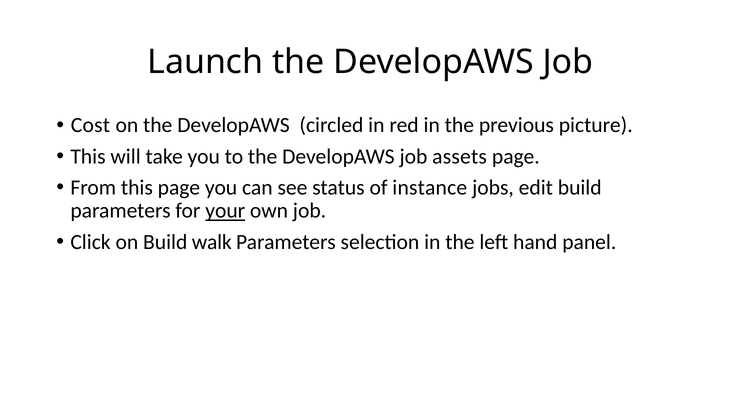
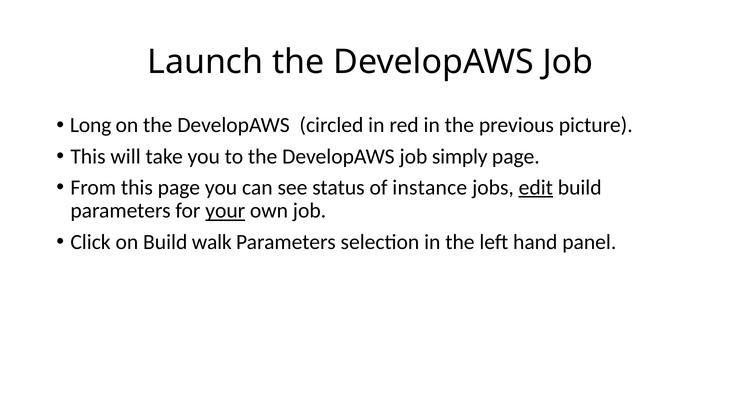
Cost: Cost -> Long
assets: assets -> simply
edit underline: none -> present
